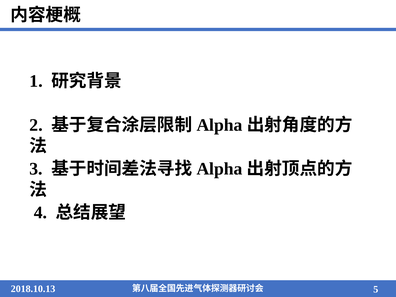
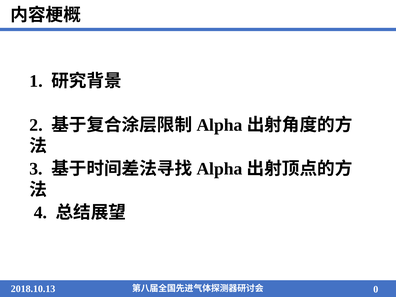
5: 5 -> 0
